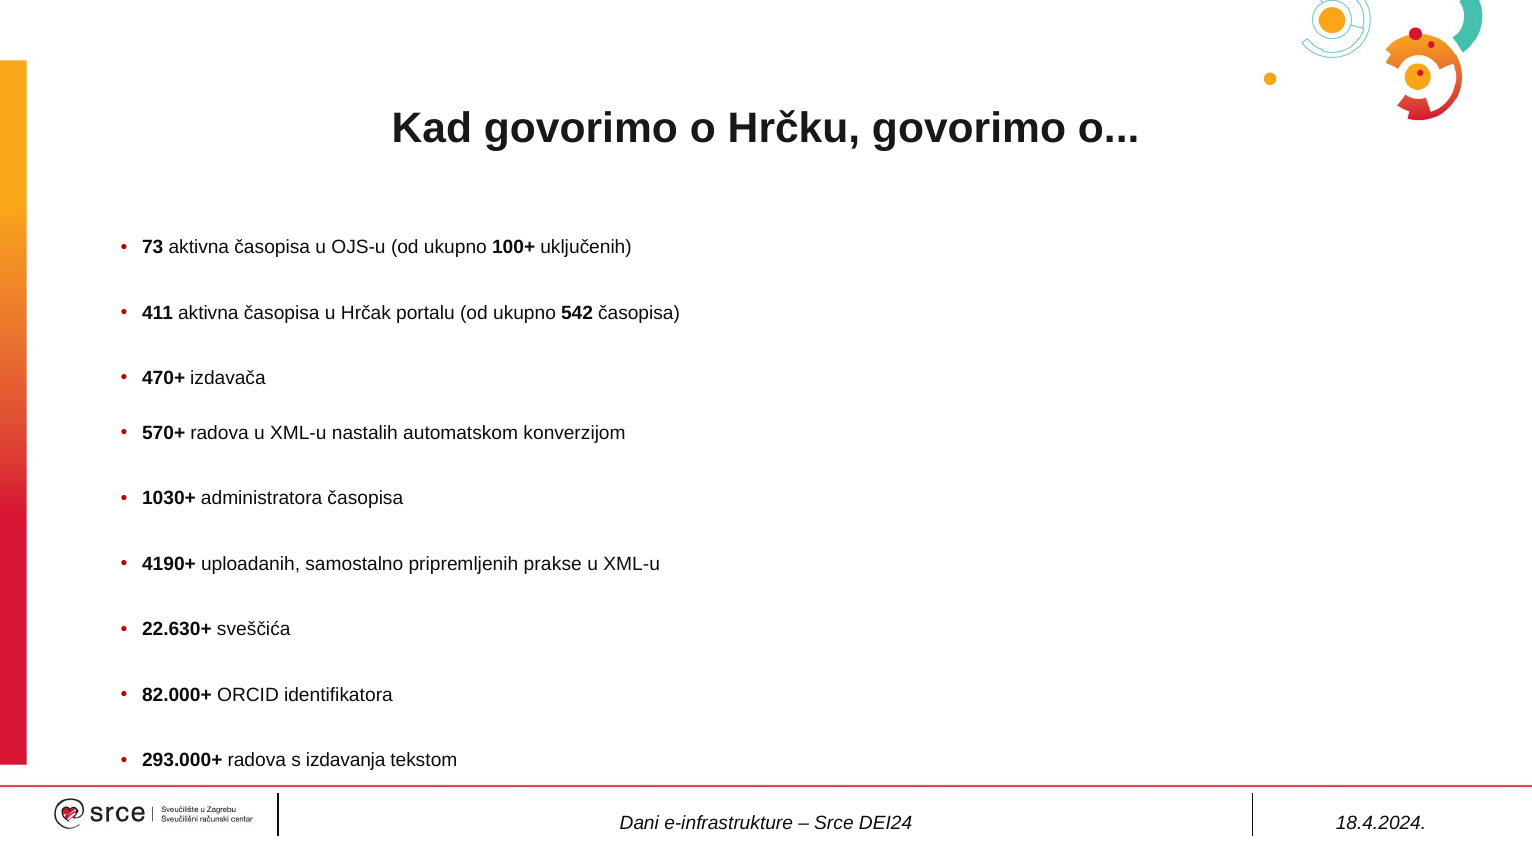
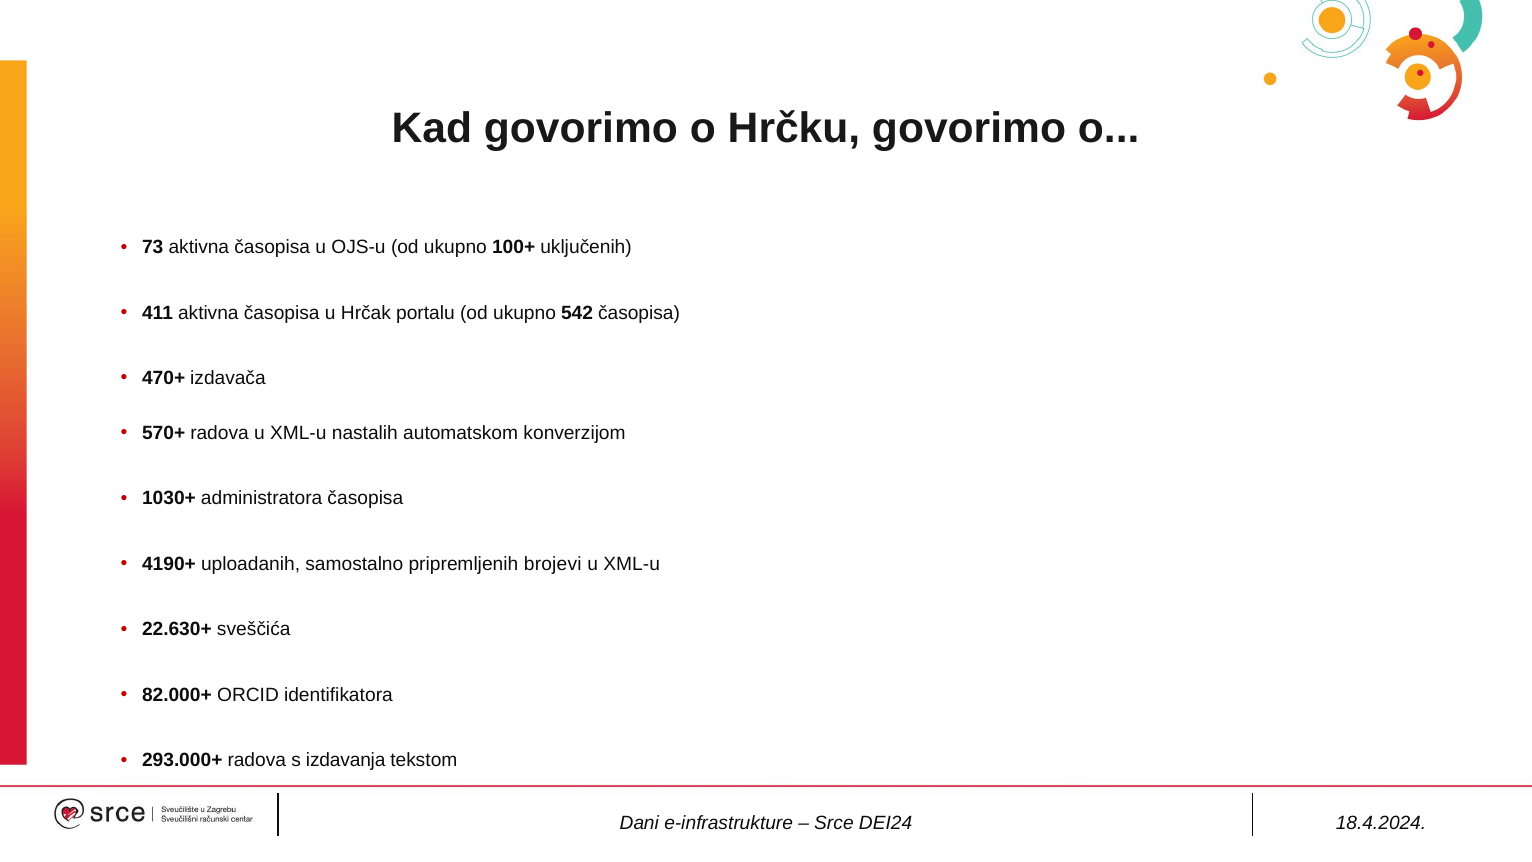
prakse: prakse -> brojevi
